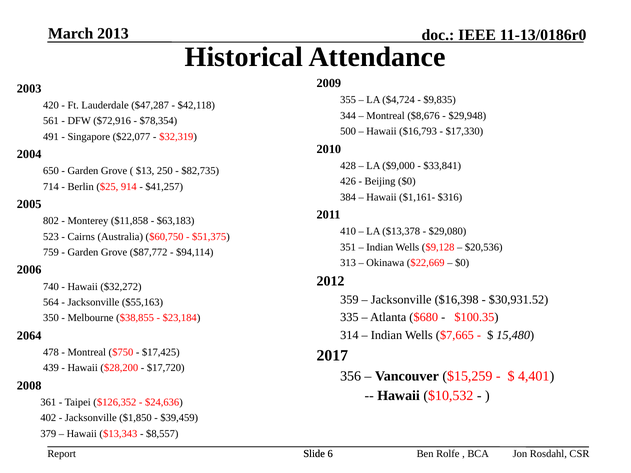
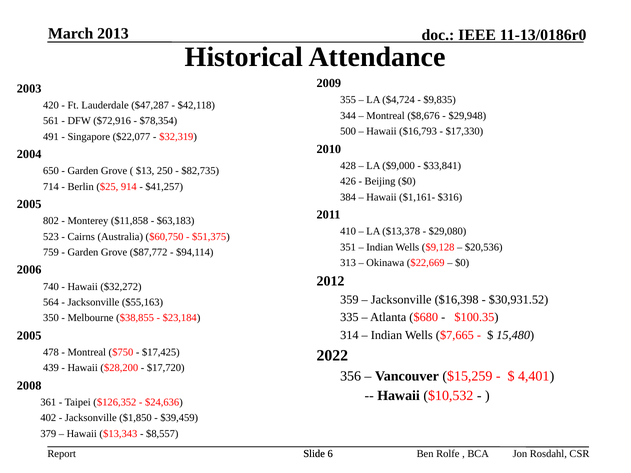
2064 at (29, 336): 2064 -> 2005
2017: 2017 -> 2022
